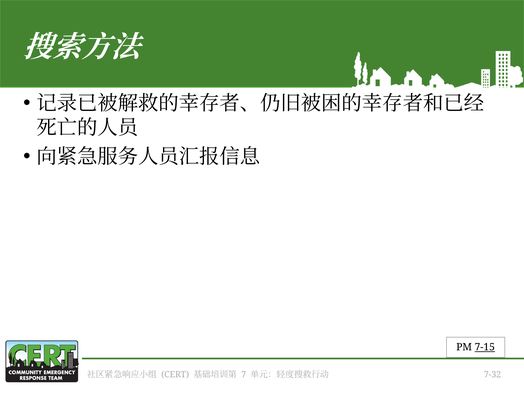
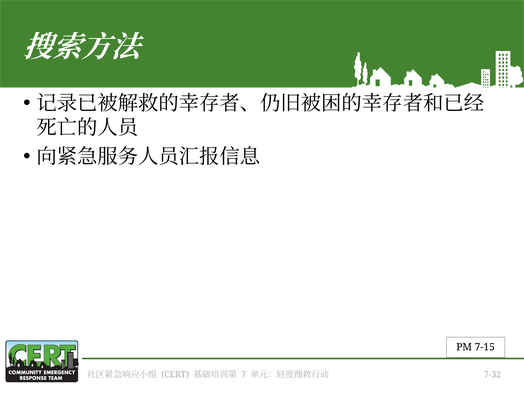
7-15 underline: present -> none
